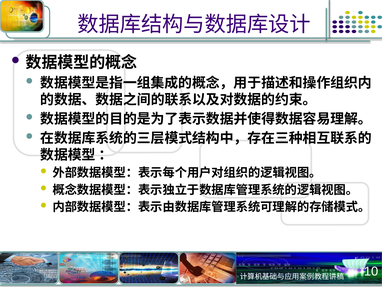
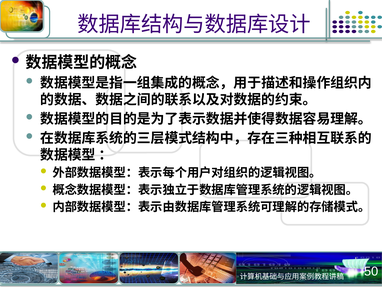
10: 10 -> 50
